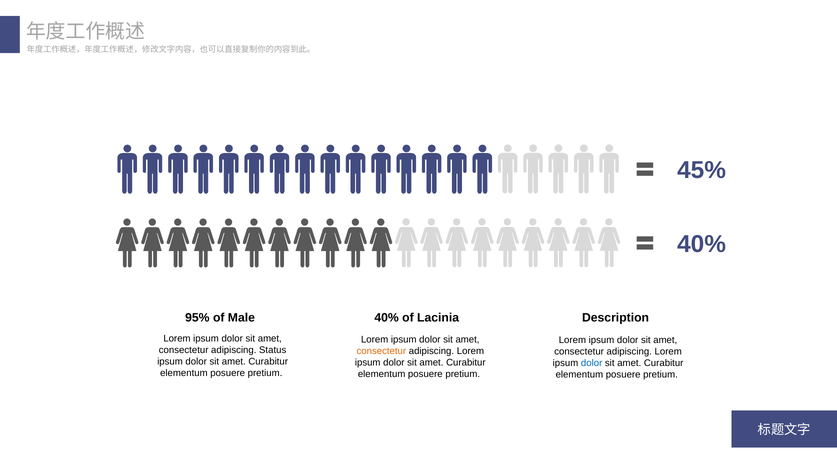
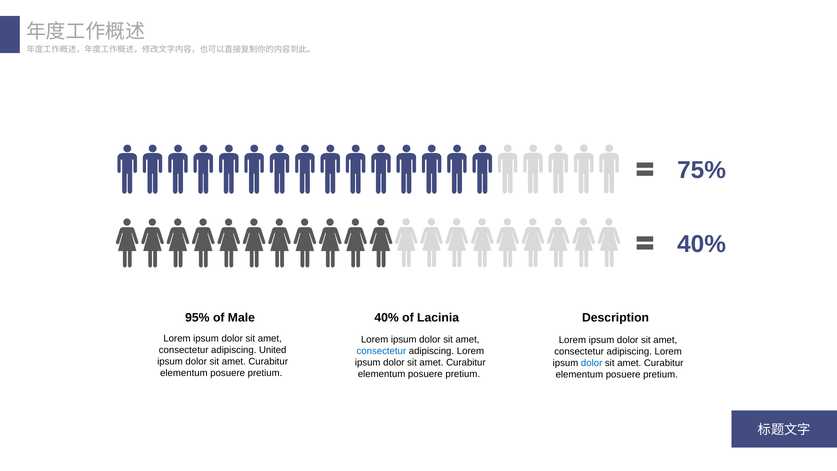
45%: 45% -> 75%
Status: Status -> United
consectetur at (381, 351) colour: orange -> blue
